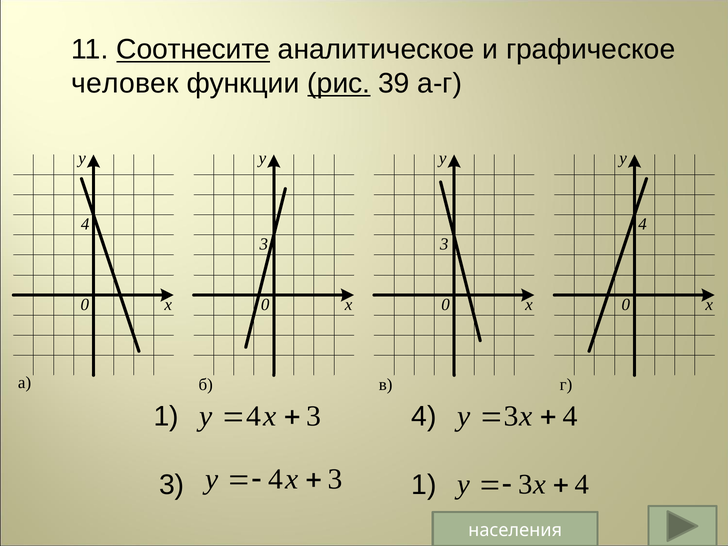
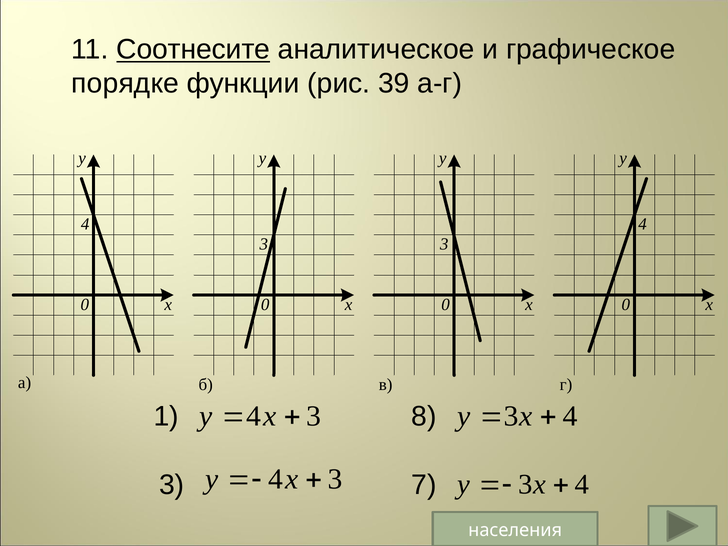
человек: человек -> порядке
рис underline: present -> none
1 4: 4 -> 8
3 1: 1 -> 7
